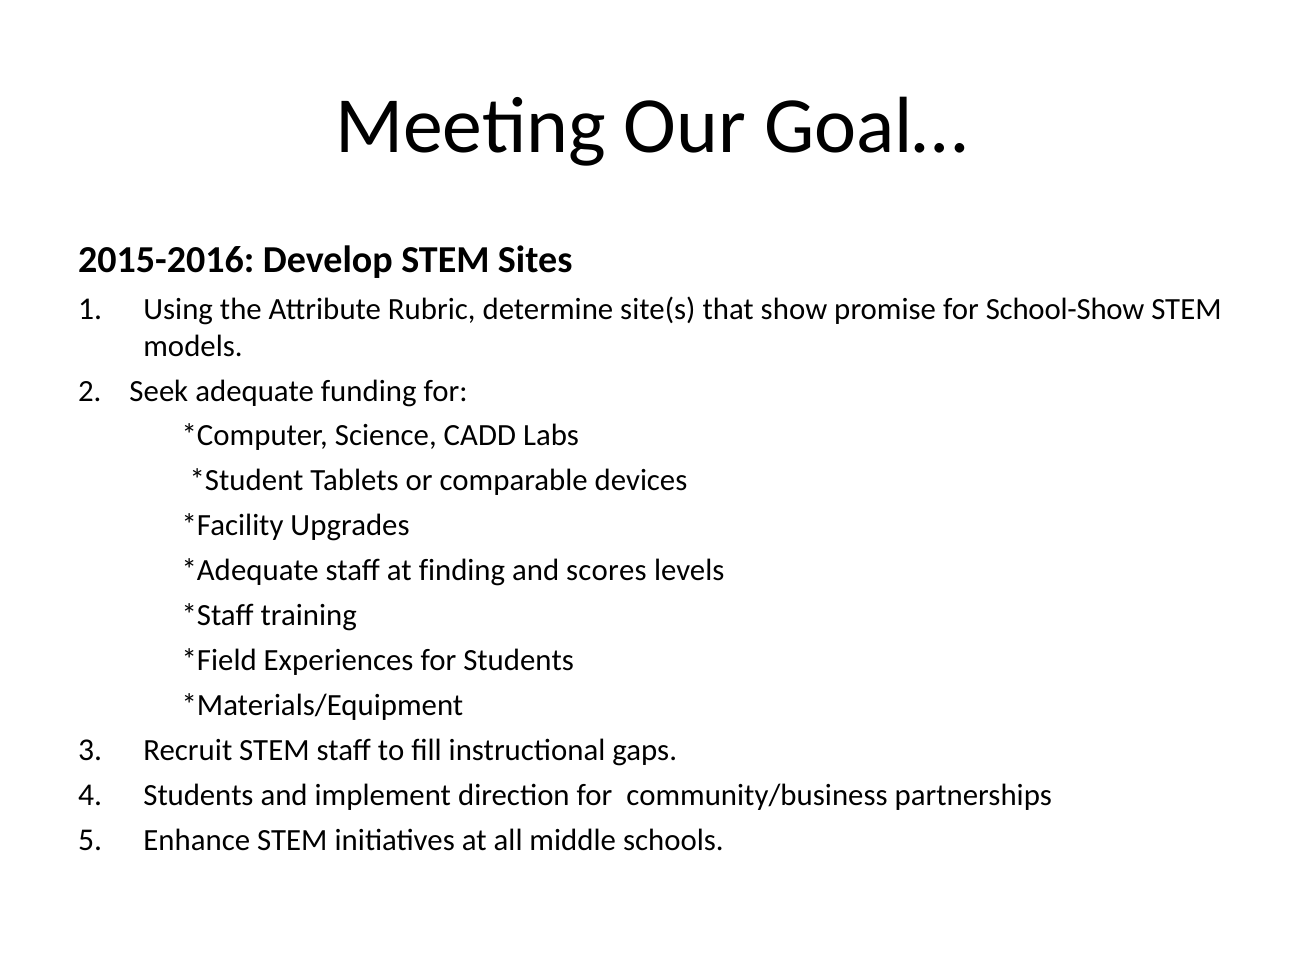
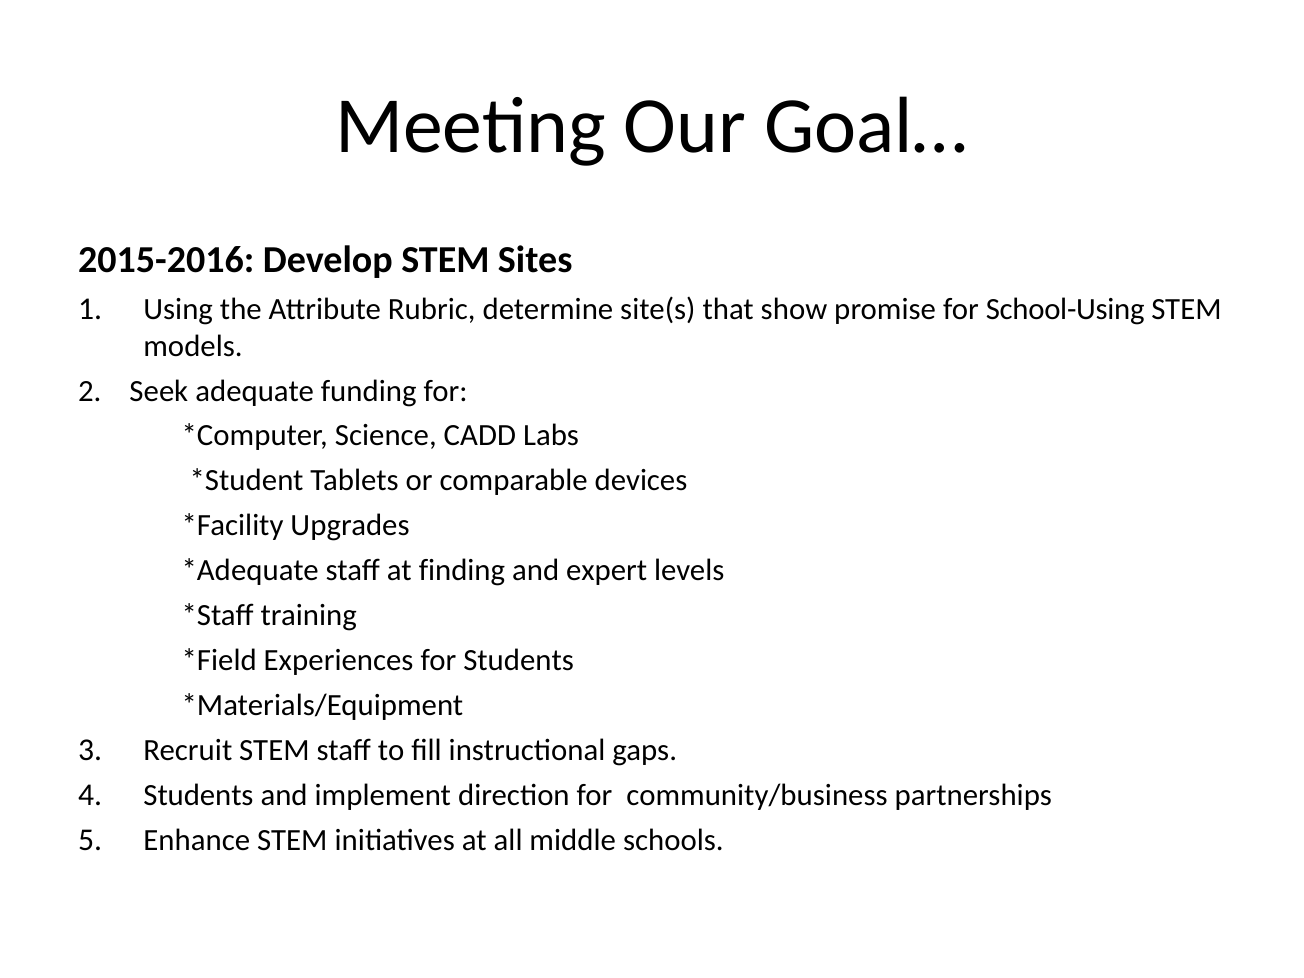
School-Show: School-Show -> School-Using
scores: scores -> expert
